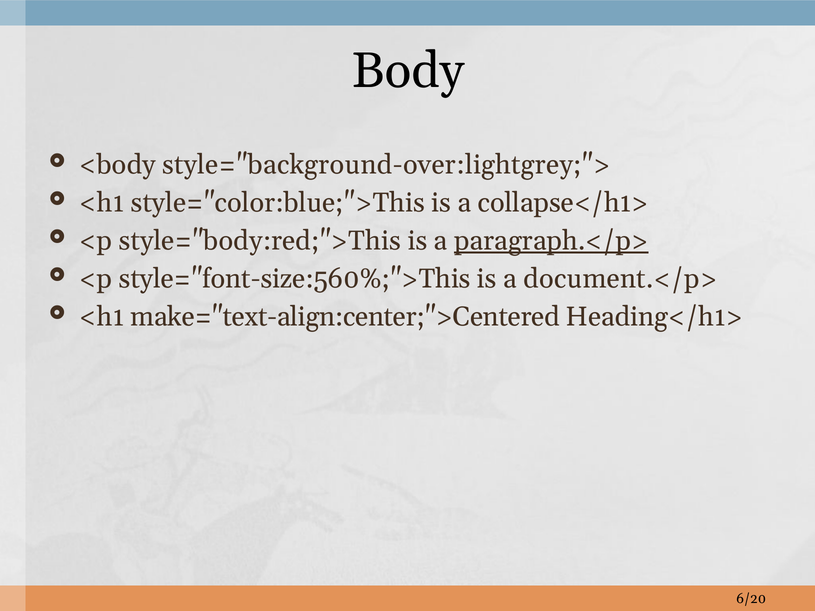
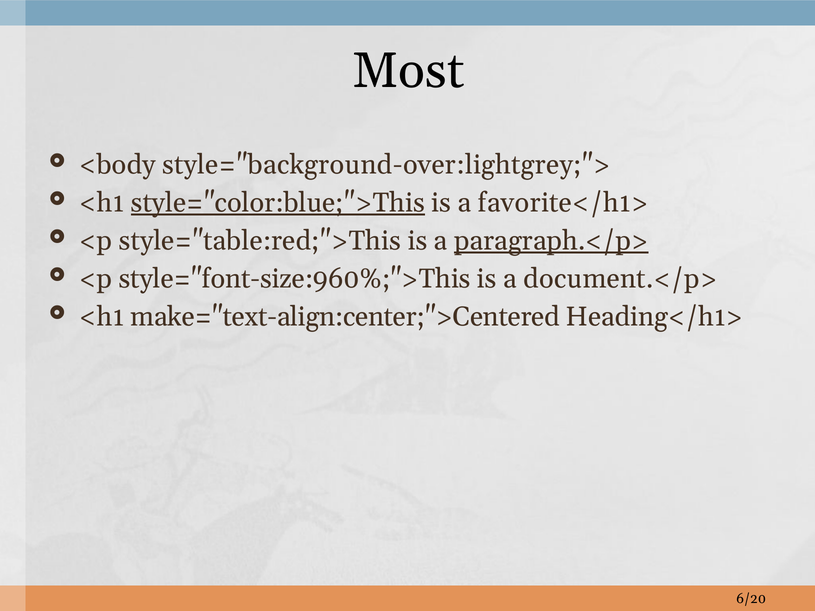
Body: Body -> Most
style="color:blue;">This underline: none -> present
collapse</h1>: collapse</h1> -> favorite</h1>
style="body:red;">This: style="body:red;">This -> style="table:red;">This
style="font-size:560%;">This: style="font-size:560%;">This -> style="font-size:960%;">This
